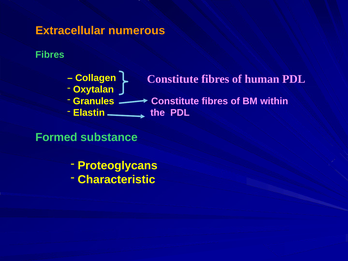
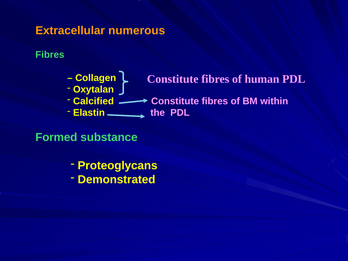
Granules: Granules -> Calcified
Characteristic: Characteristic -> Demonstrated
